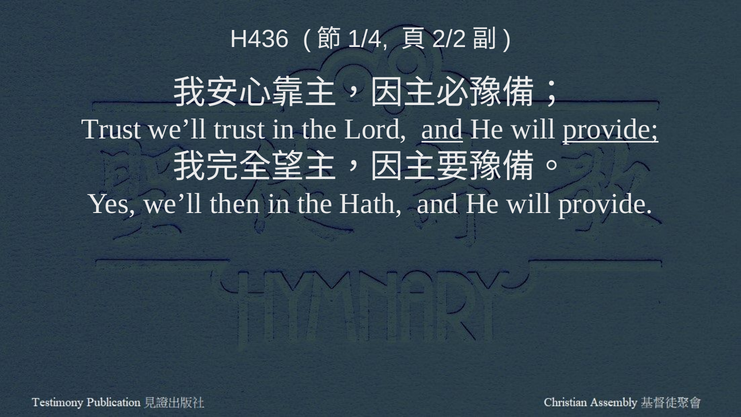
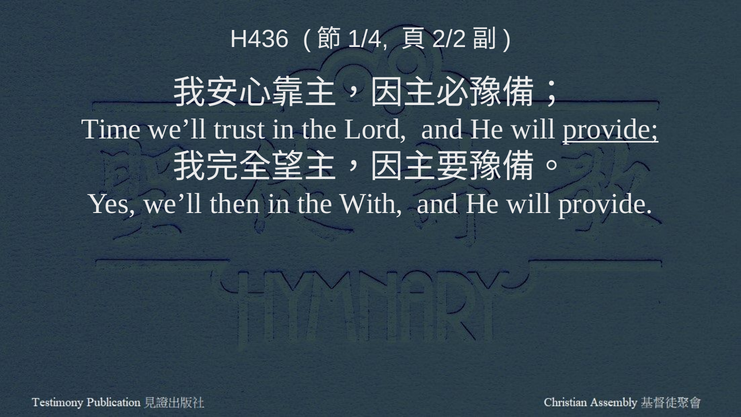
Trust at (111, 129): Trust -> Time
and at (442, 129) underline: present -> none
Hath: Hath -> With
